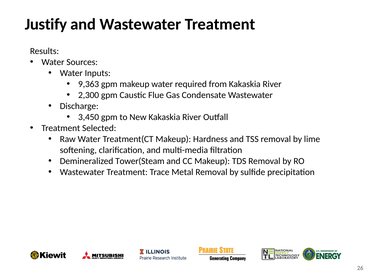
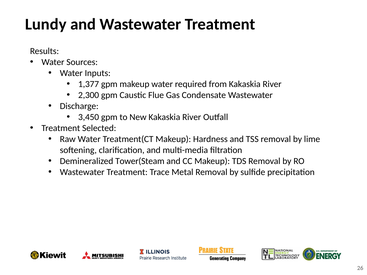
Justify: Justify -> Lundy
9,363: 9,363 -> 1,377
